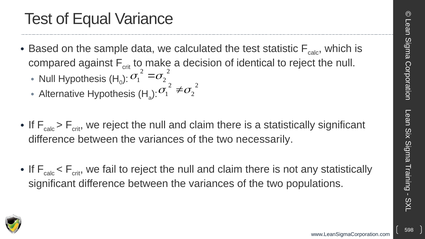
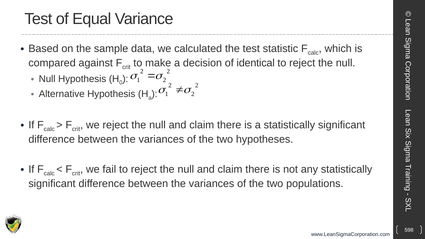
necessarily: necessarily -> hypotheses
